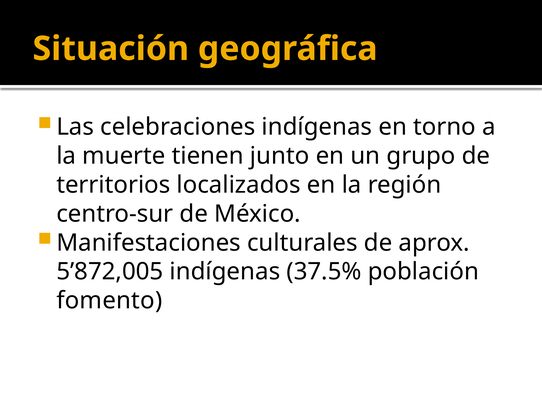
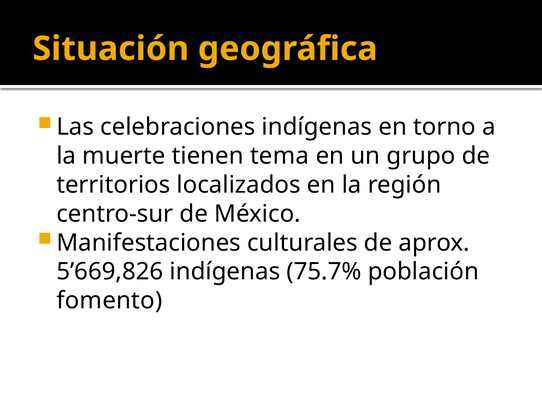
junto: junto -> tema
5’872,005: 5’872,005 -> 5’669,826
37.5%: 37.5% -> 75.7%
